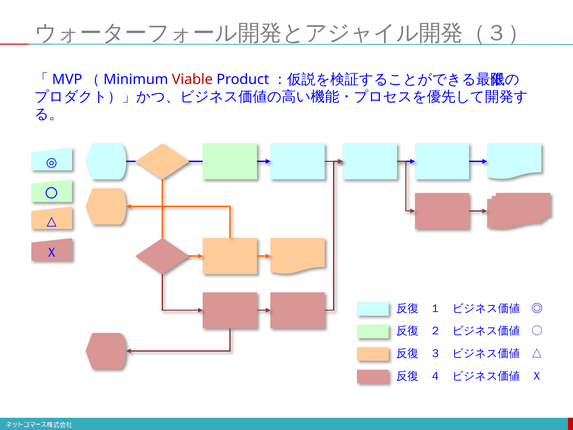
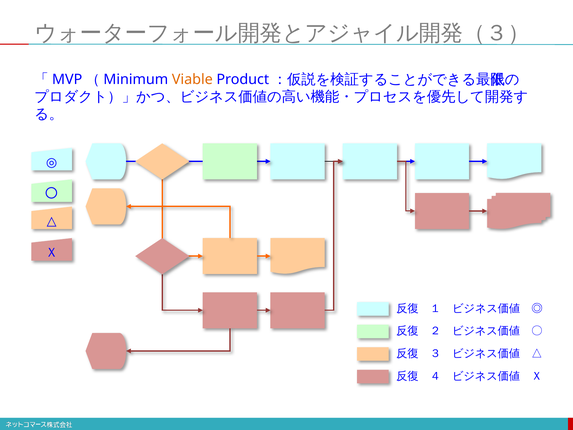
Viable colour: red -> orange
